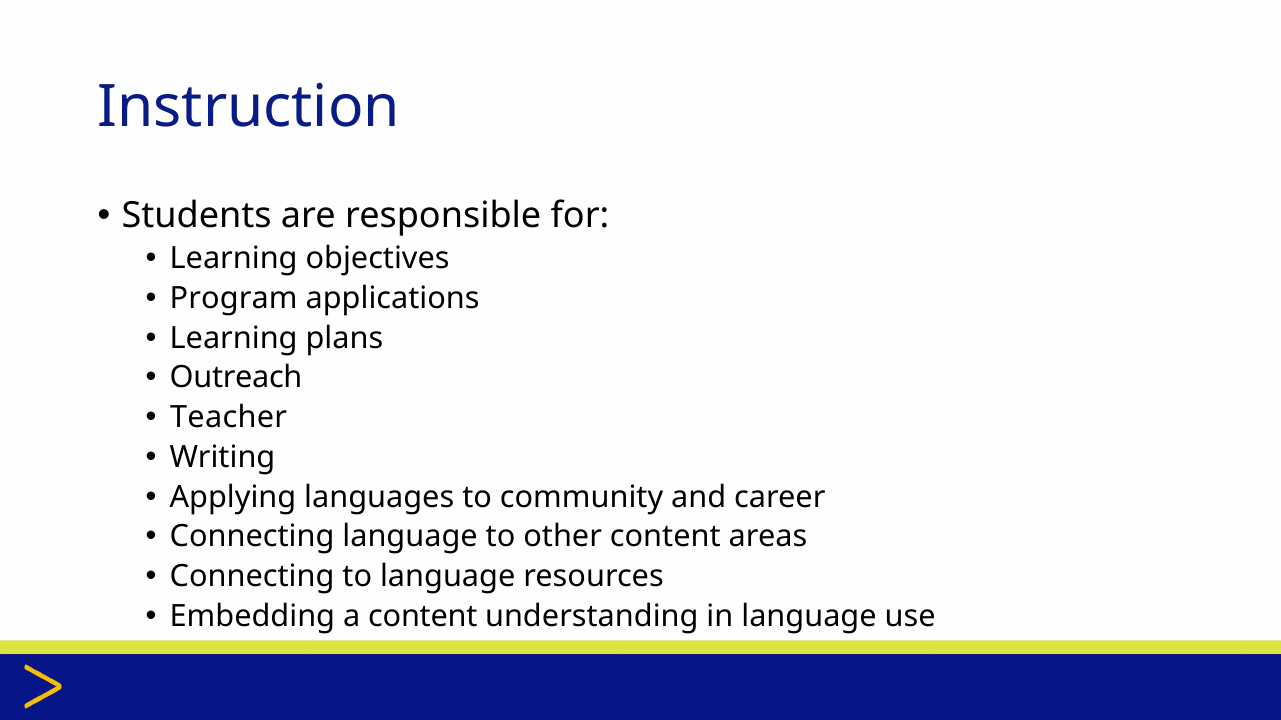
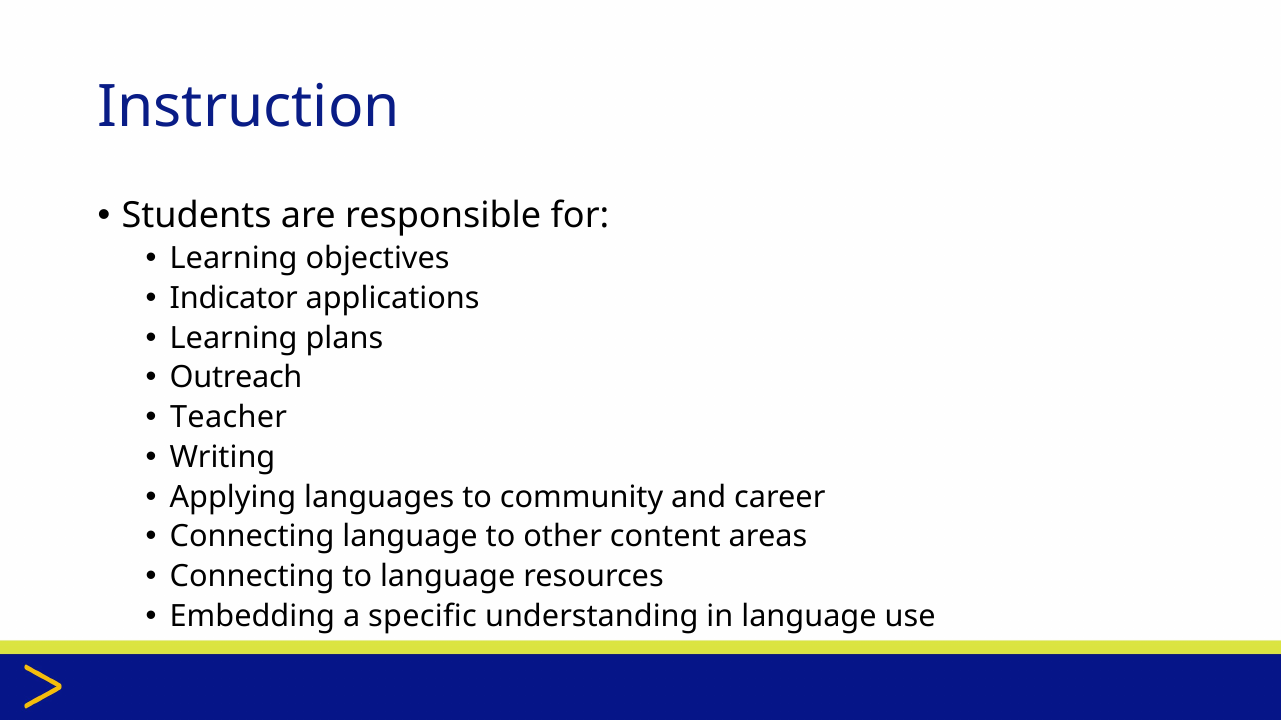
Program: Program -> Indicator
a content: content -> specific
